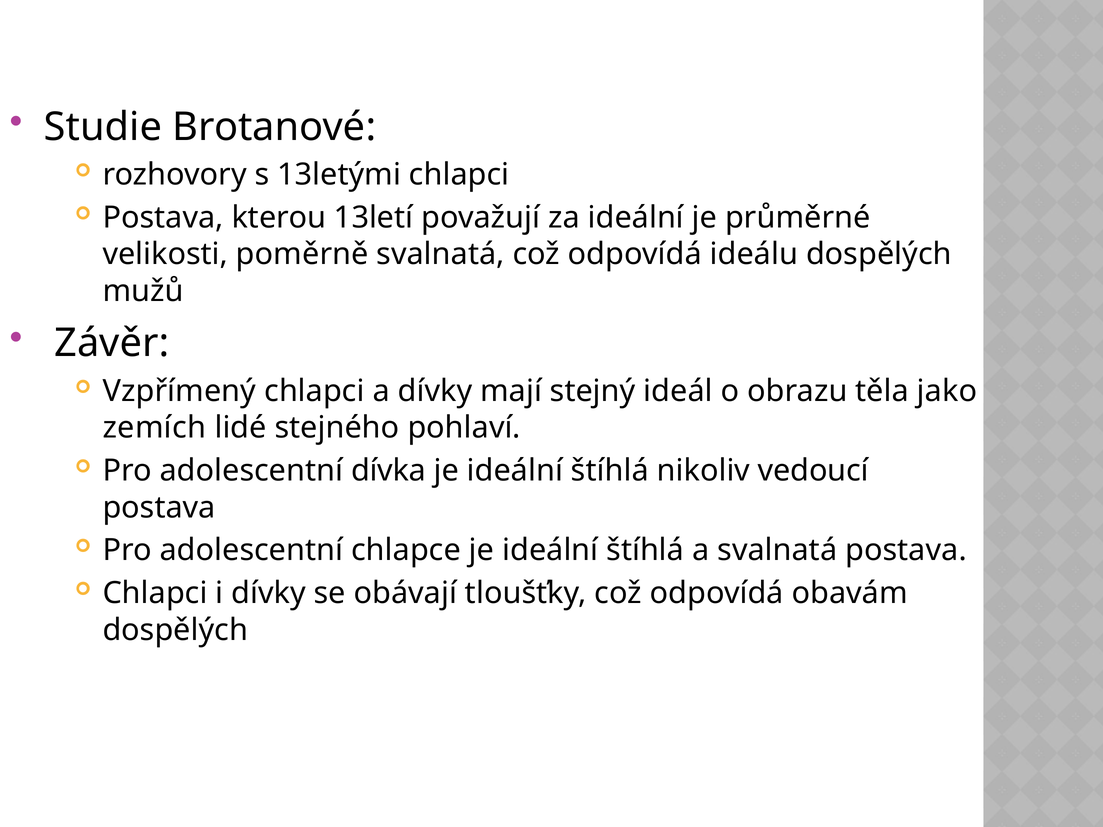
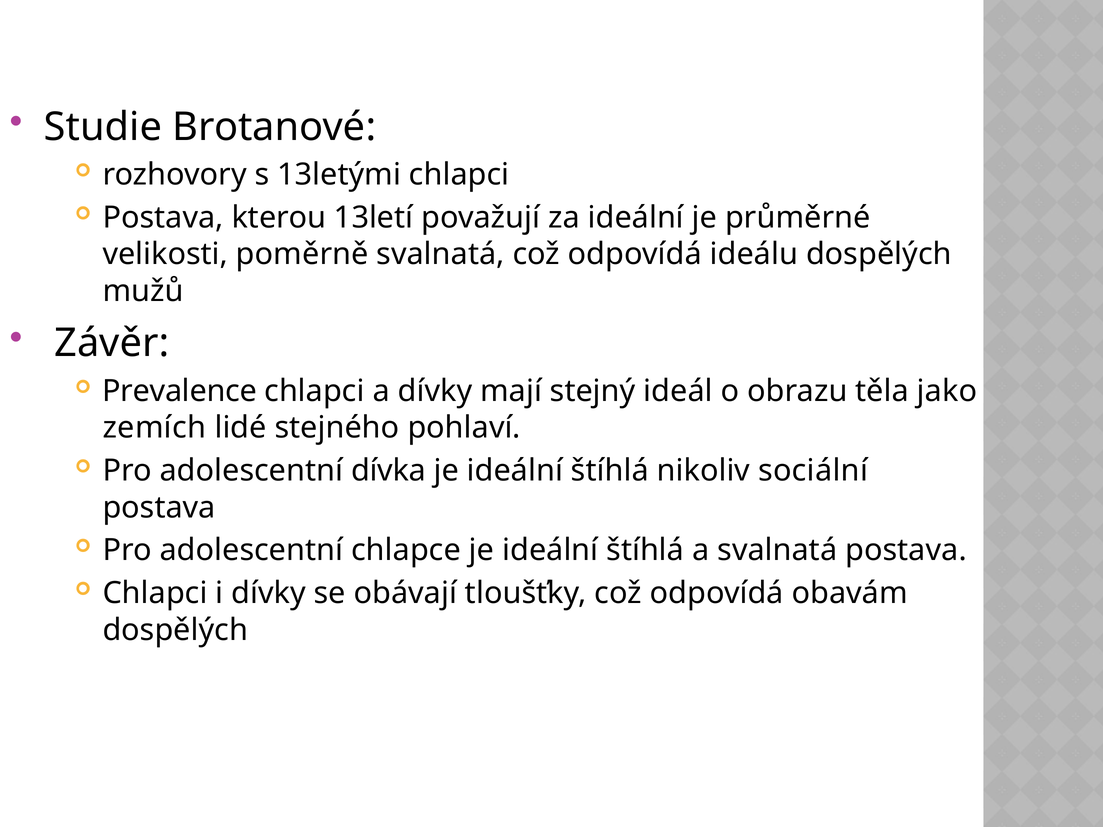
Vzpřímený: Vzpřímený -> Prevalence
vedoucí: vedoucí -> sociální
